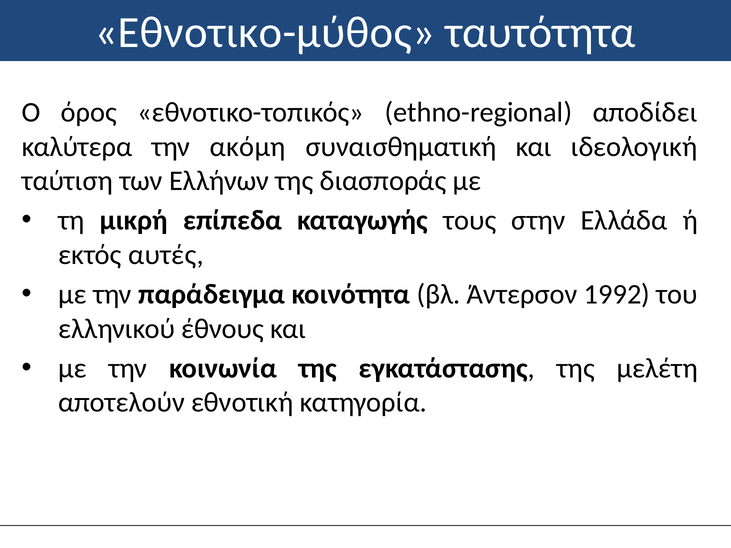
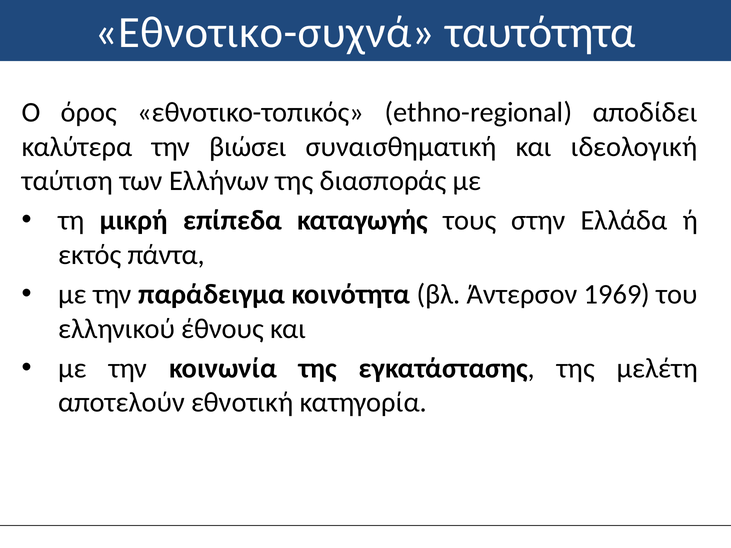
Εθνοτικο-μύθος: Εθνοτικο-μύθος -> Εθνοτικο-συχνά
ακόμη: ακόμη -> βιώσει
αυτές: αυτές -> πάντα
1992: 1992 -> 1969
